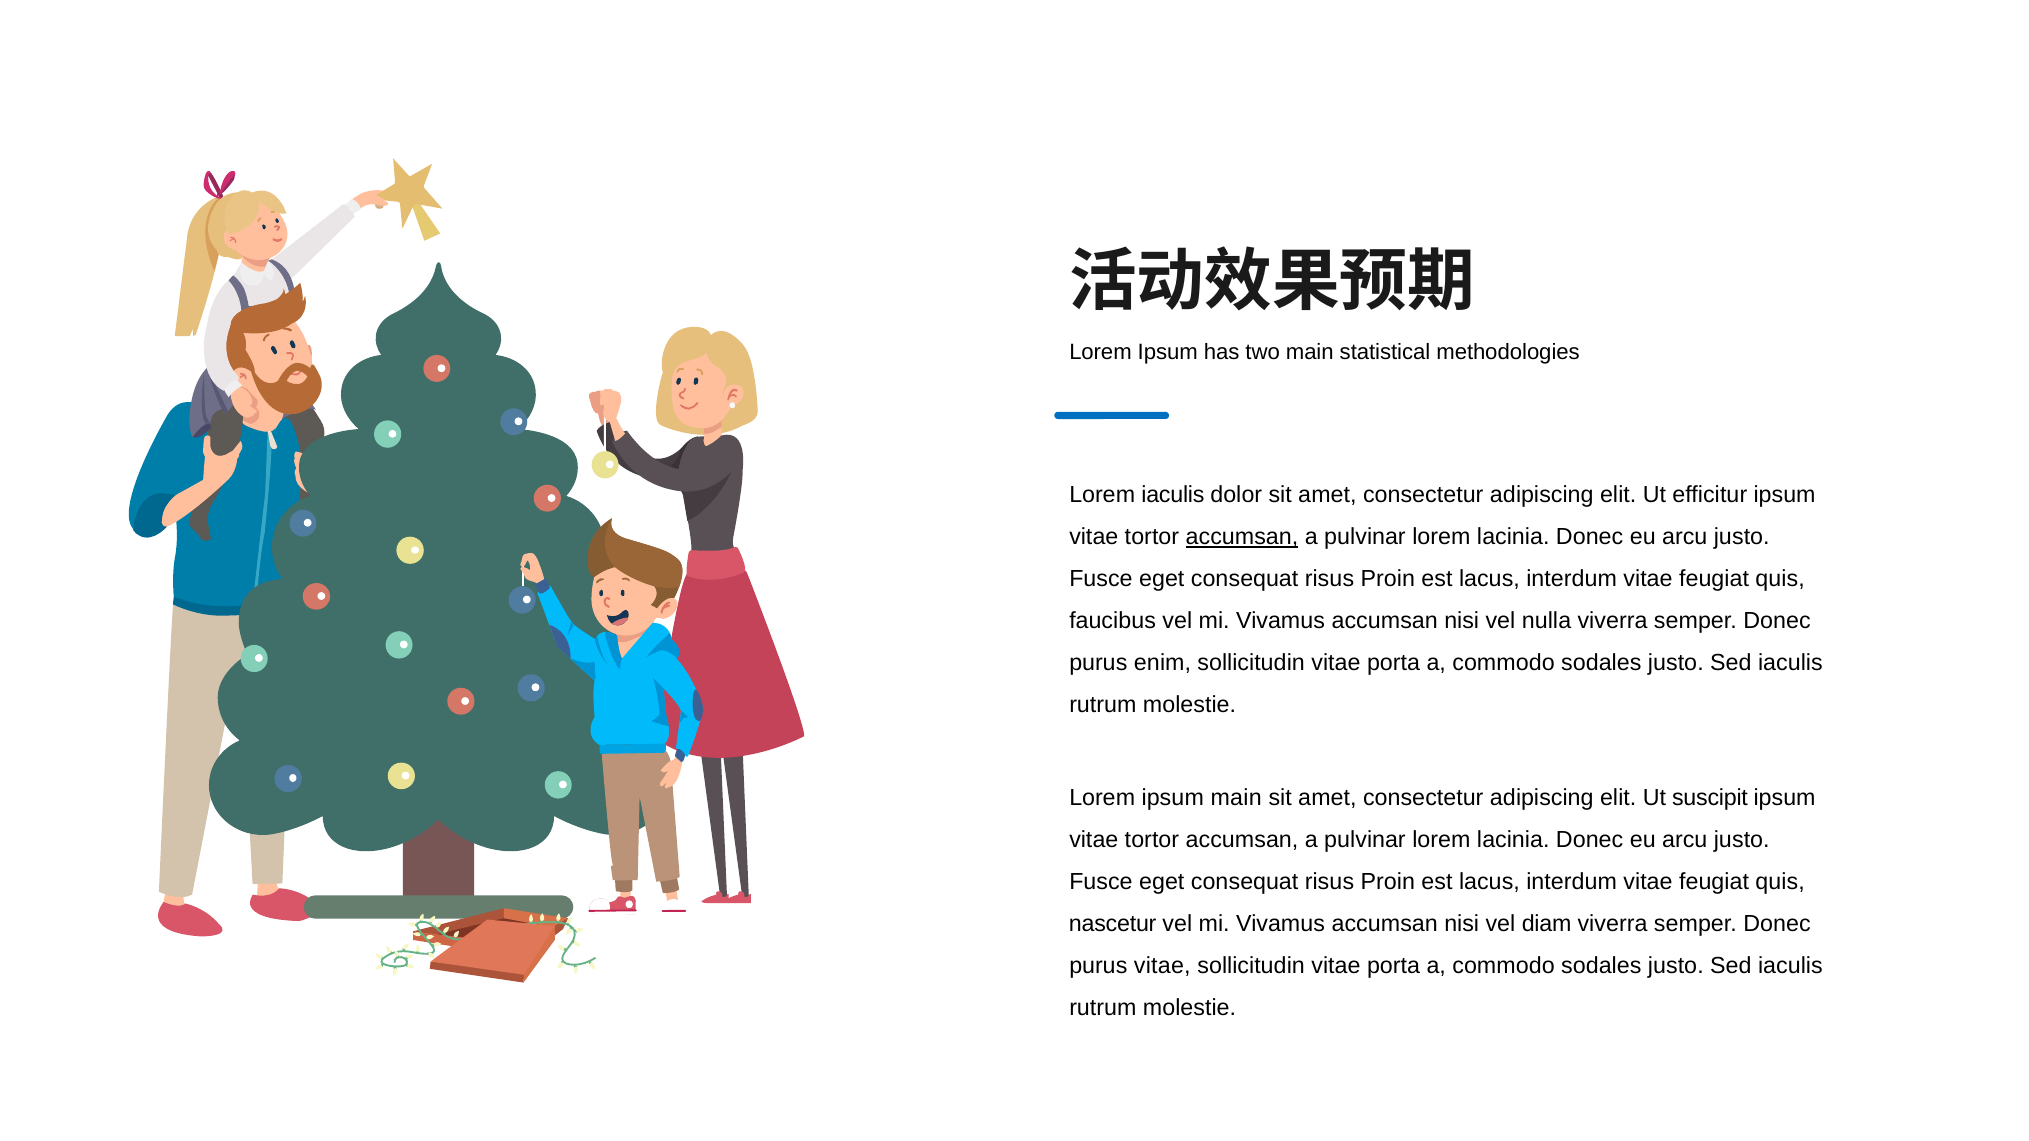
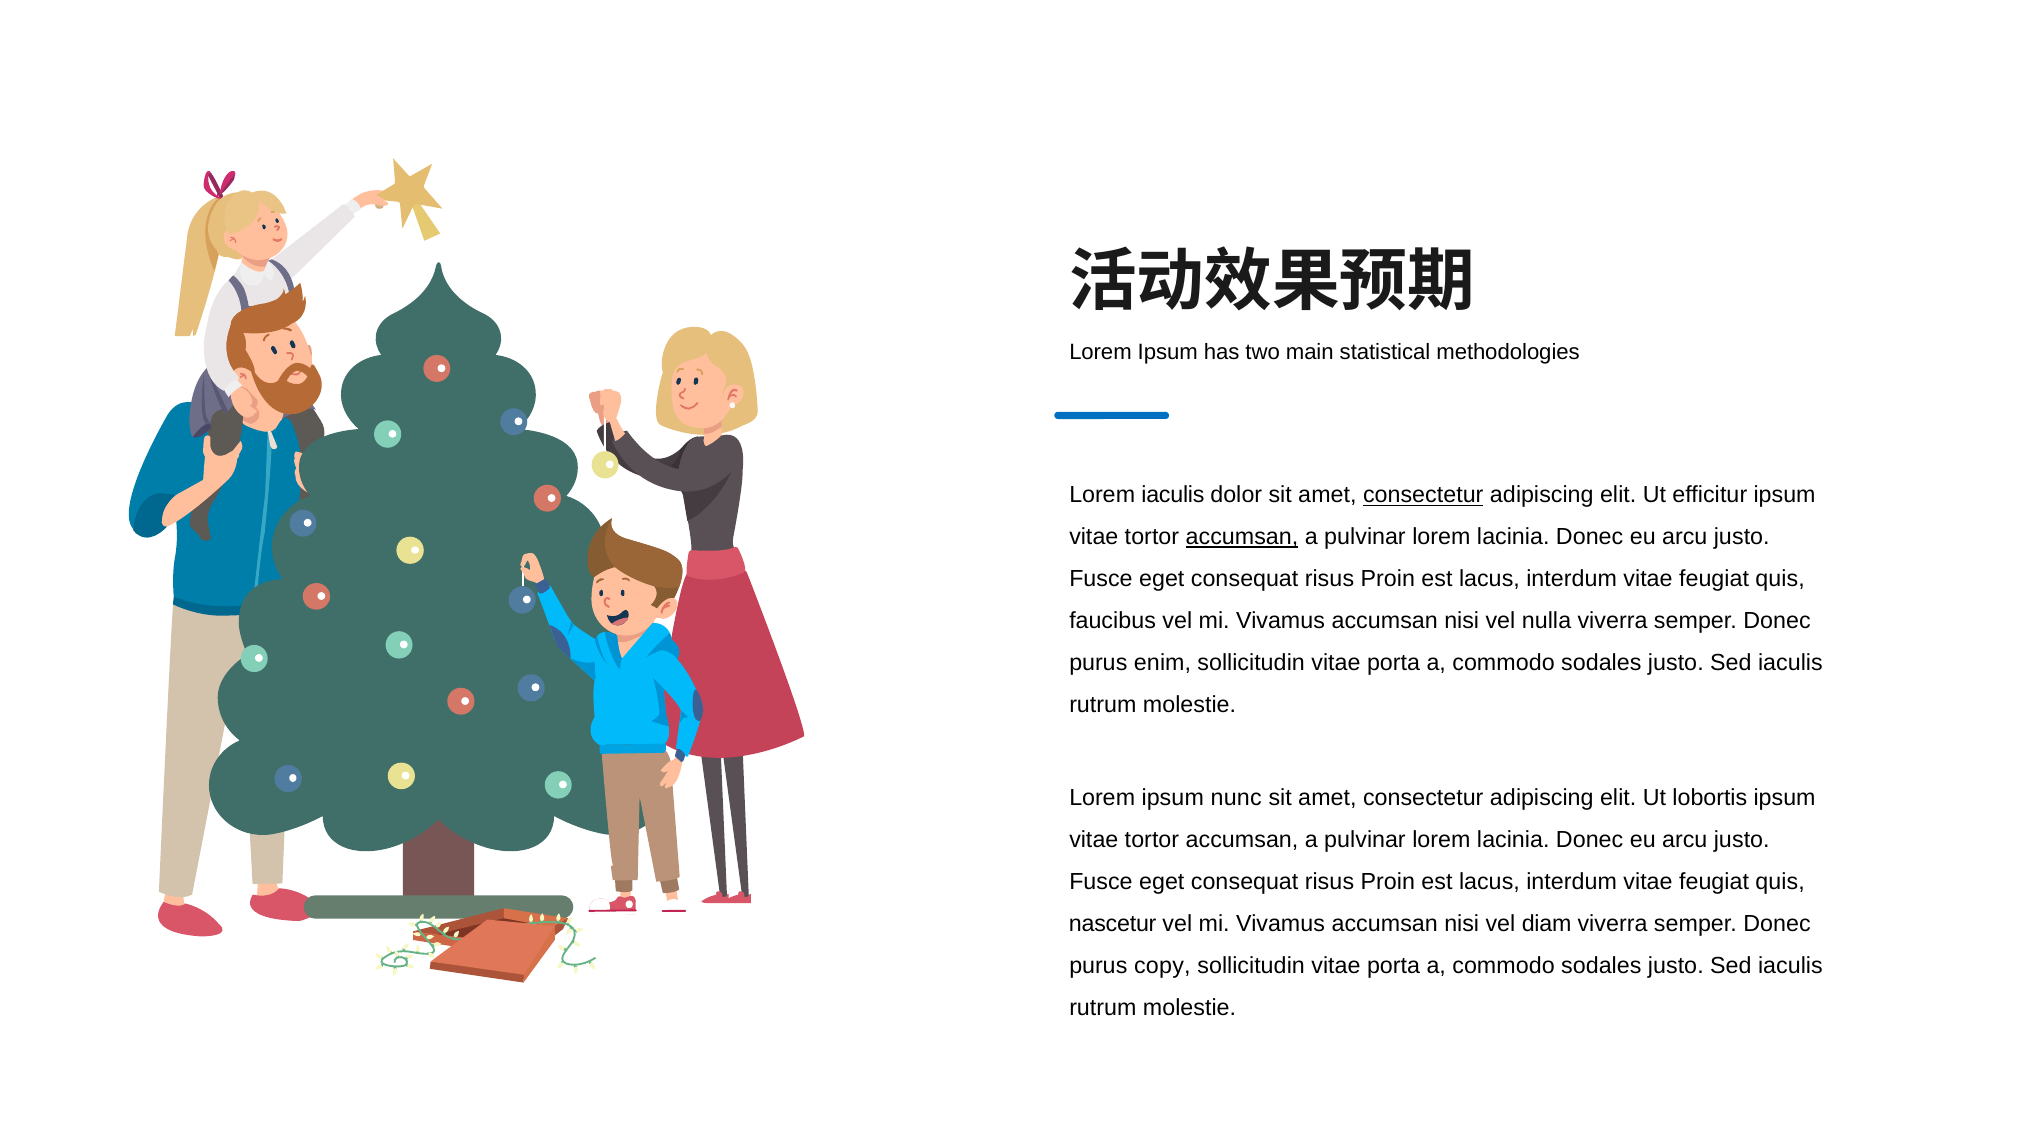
consectetur at (1423, 495) underline: none -> present
ipsum main: main -> nunc
suscipit: suscipit -> lobortis
purus vitae: vitae -> copy
